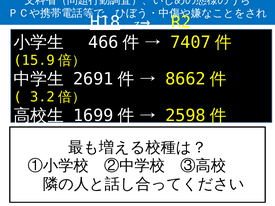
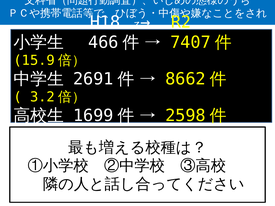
H18 underline: present -> none
